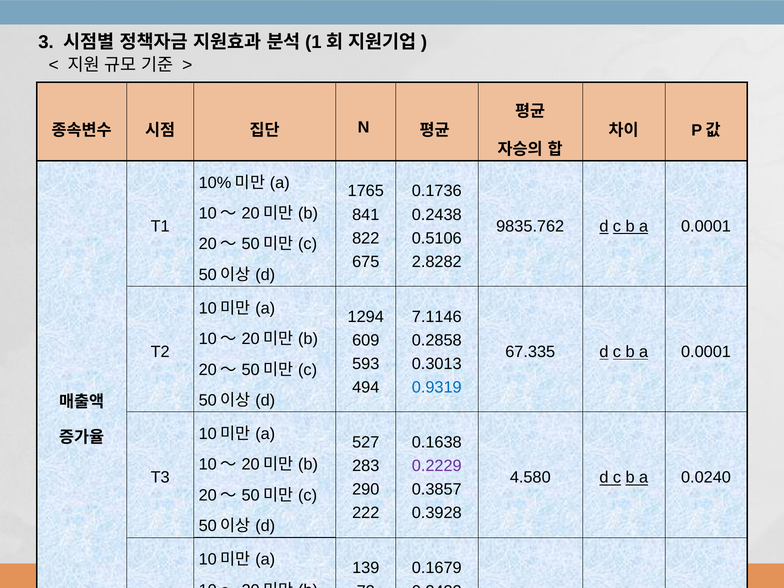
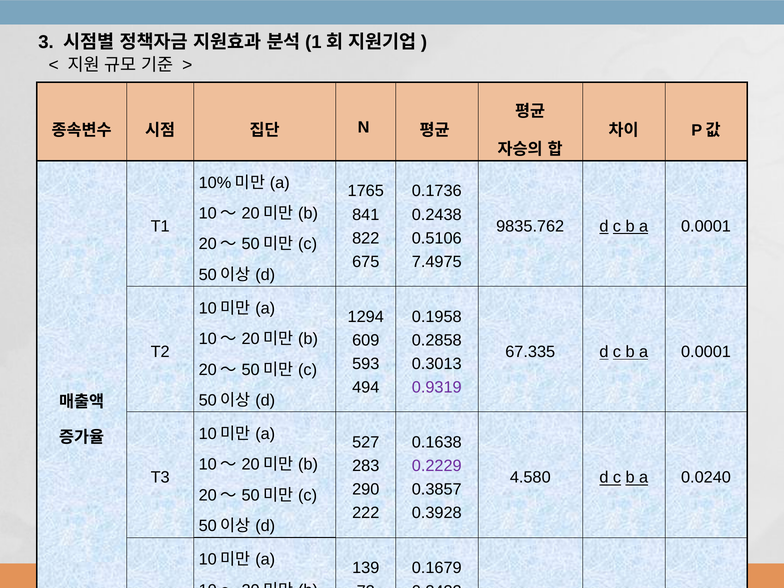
2.8282: 2.8282 -> 7.4975
7.1146: 7.1146 -> 0.1958
0.9319 colour: blue -> purple
